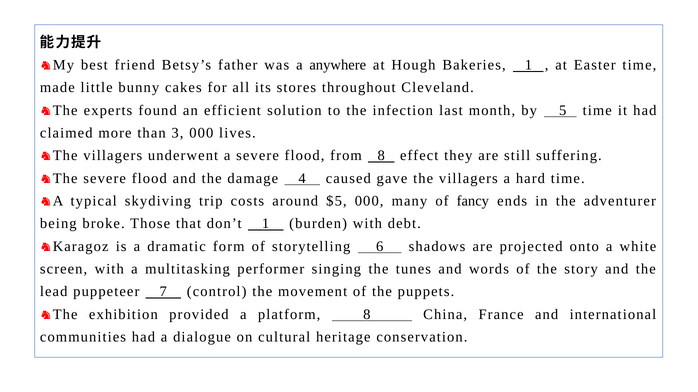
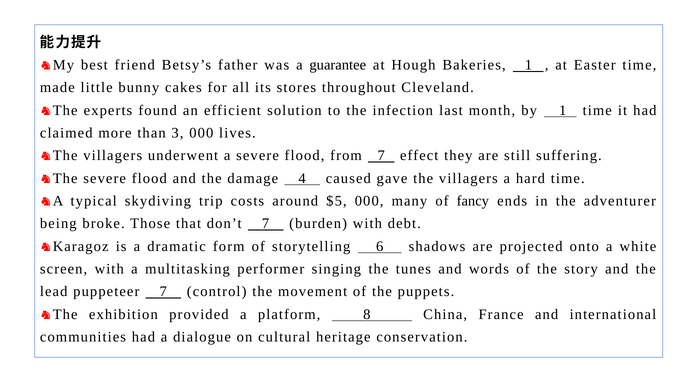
anywhere: anywhere -> guarantee
by 5: 5 -> 1
from 8: 8 -> 7
don’t 1: 1 -> 7
